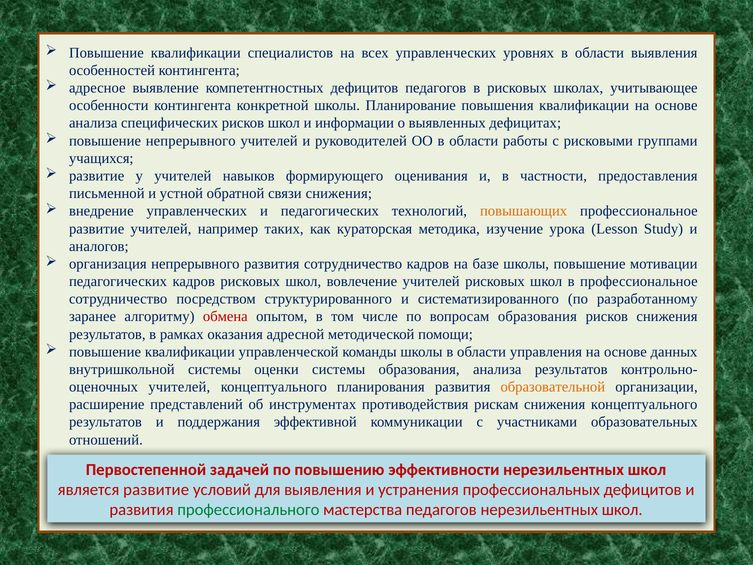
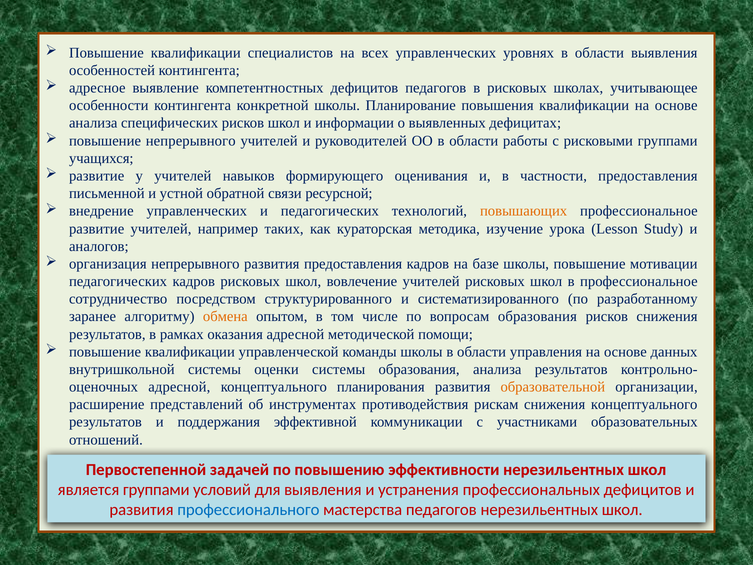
связи снижения: снижения -> ресурсной
развития сотрудничество: сотрудничество -> предоставления
обмена colour: red -> orange
учителей at (179, 387): учителей -> адресной
является развитие: развитие -> группами
профессионального colour: green -> blue
